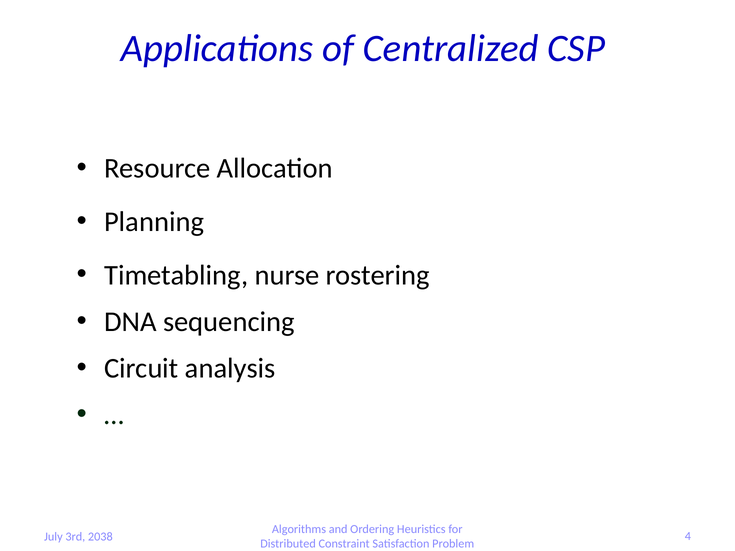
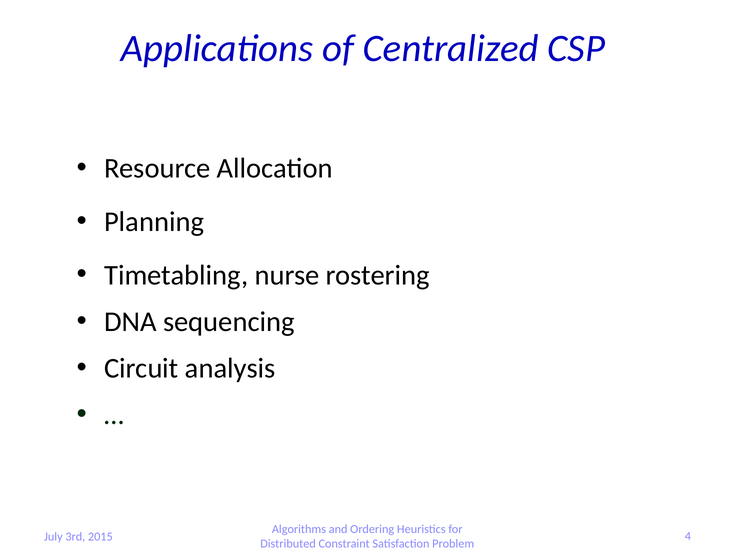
2038: 2038 -> 2015
